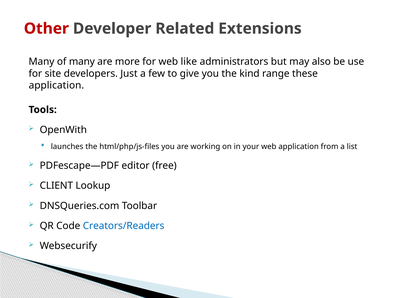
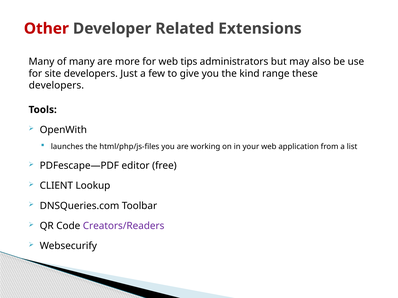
like: like -> tips
application at (56, 86): application -> developers
Creators/Readers colour: blue -> purple
